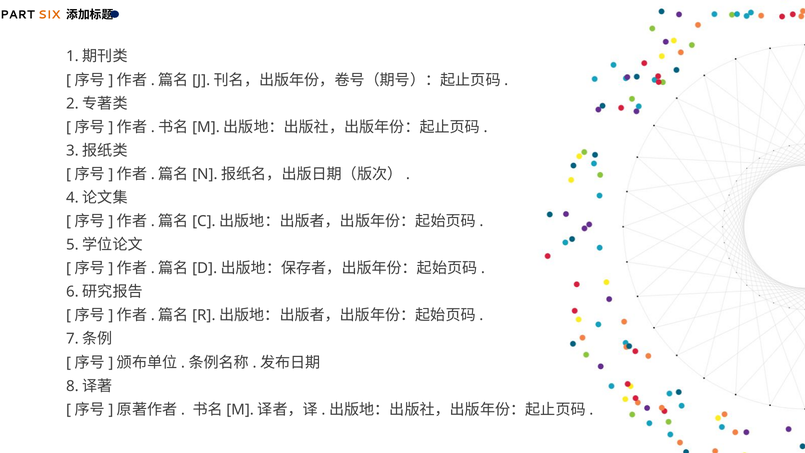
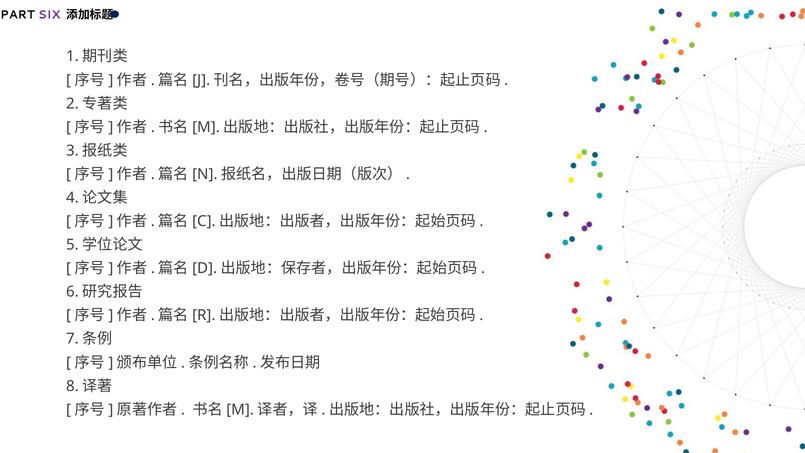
SIX colour: orange -> purple
